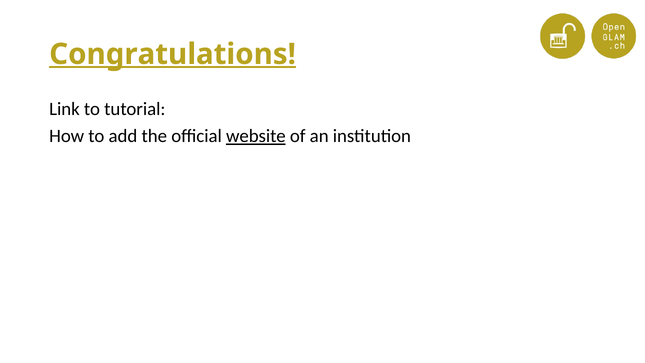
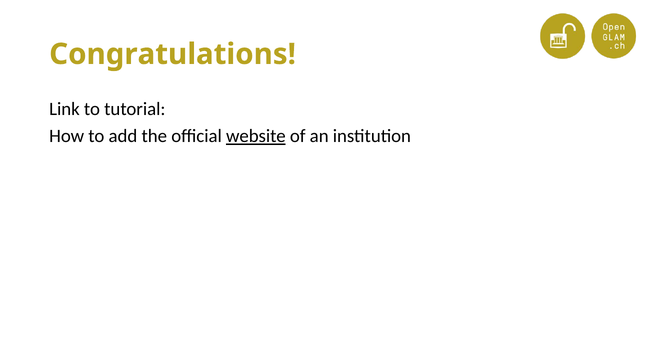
Congratulations underline: present -> none
